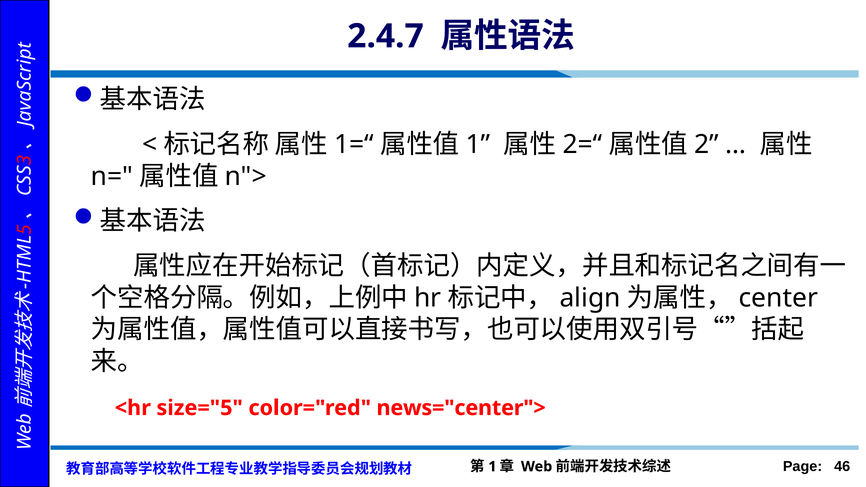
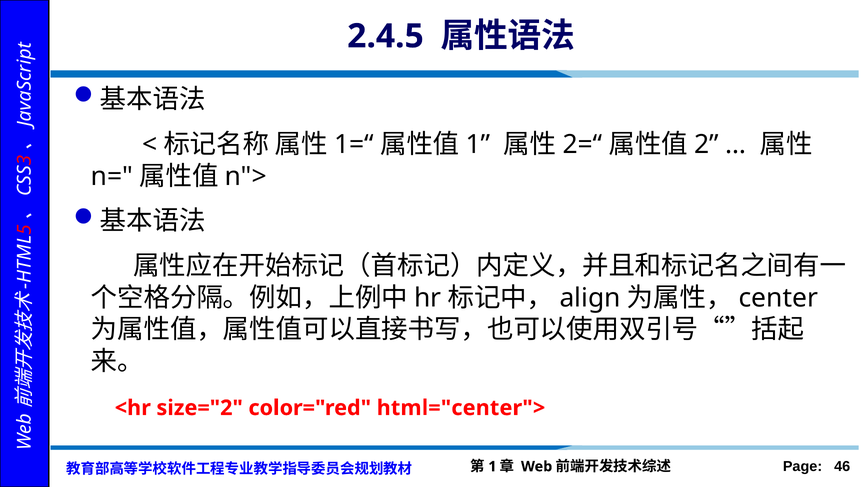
2.4.7: 2.4.7 -> 2.4.5
size="5: size="5 -> size="2
news="center">: news="center"> -> html="center">
